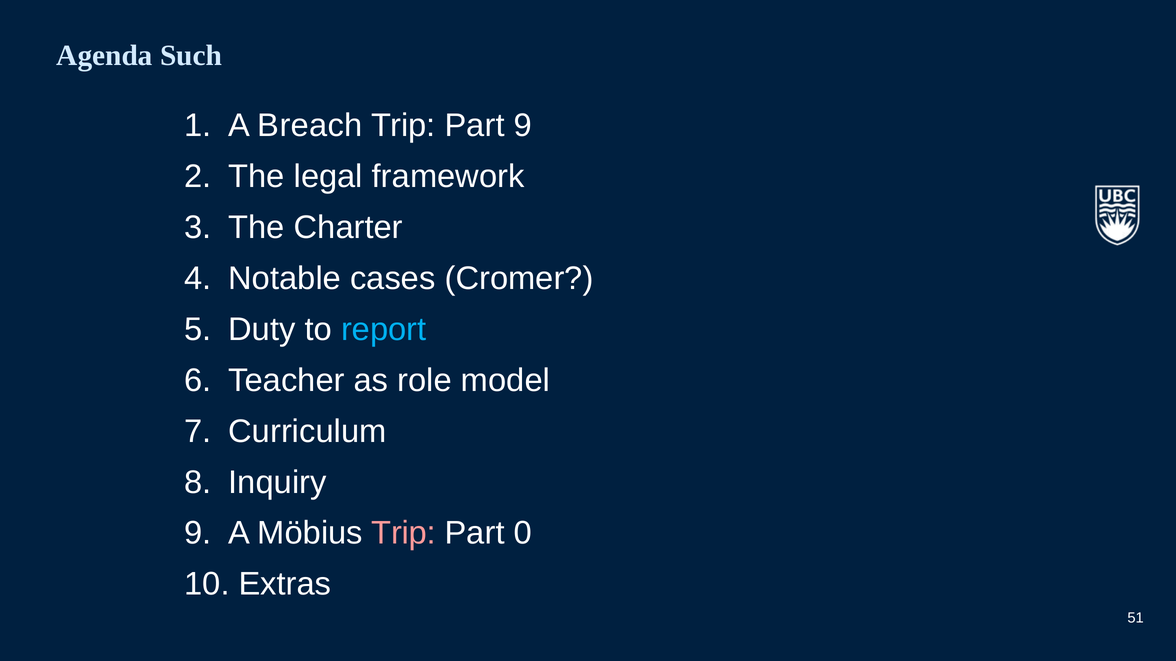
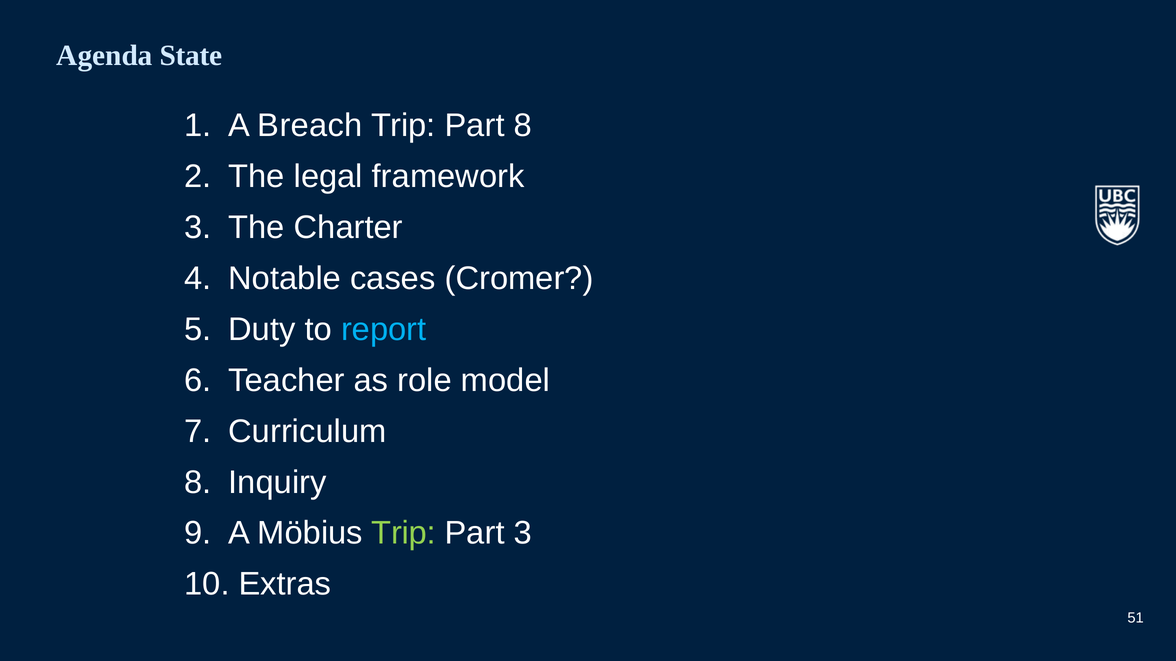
Such: Such -> State
Part 9: 9 -> 8
Trip at (404, 534) colour: pink -> light green
Part 0: 0 -> 3
